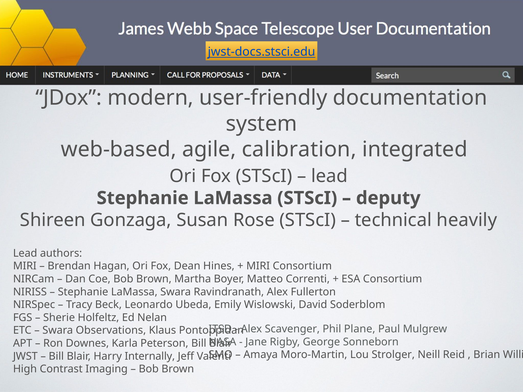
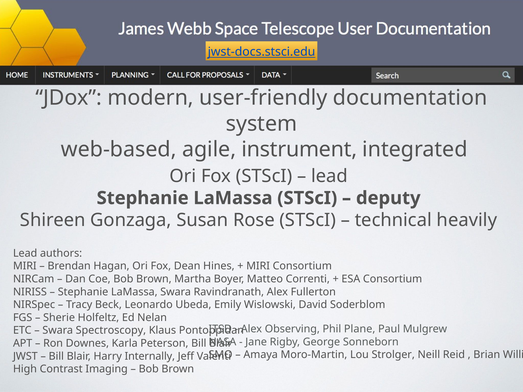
calibration: calibration -> instrument
Scavenger: Scavenger -> Observing
Observations: Observations -> Spectroscopy
